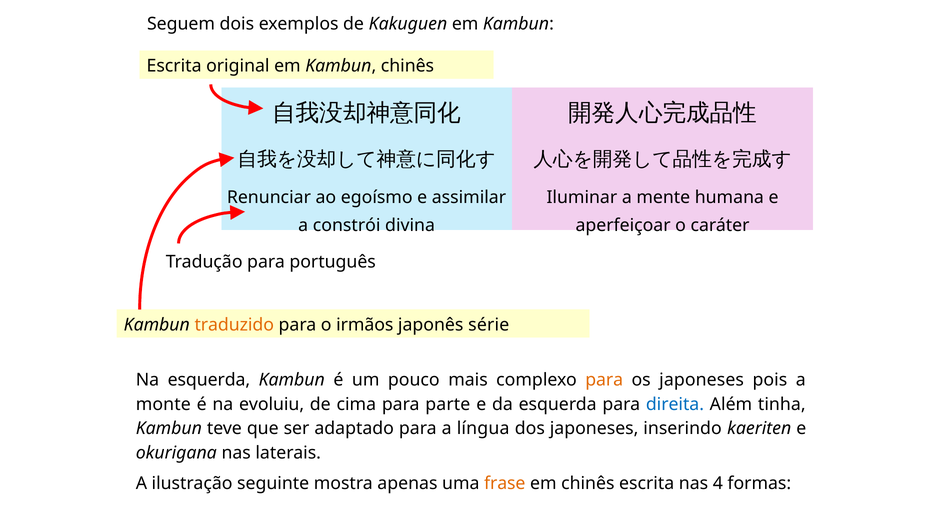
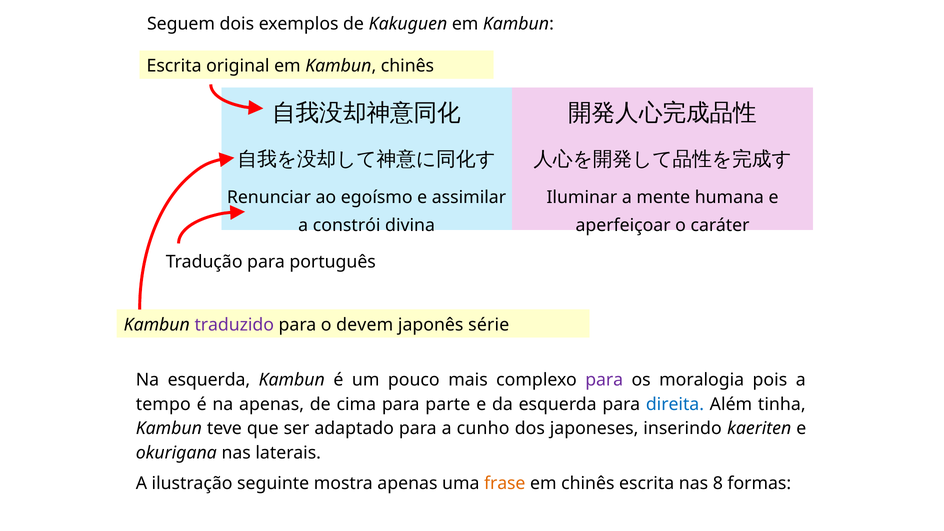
traduzido colour: orange -> purple
irmãos: irmãos -> devem
para at (604, 380) colour: orange -> purple
os japoneses: japoneses -> moralogia
monte: monte -> tempo
na evoluiu: evoluiu -> apenas
língua: língua -> cunho
4: 4 -> 8
